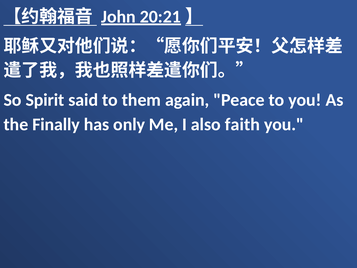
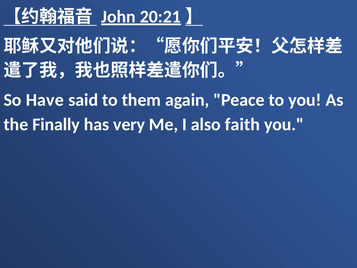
Spirit: Spirit -> Have
only: only -> very
